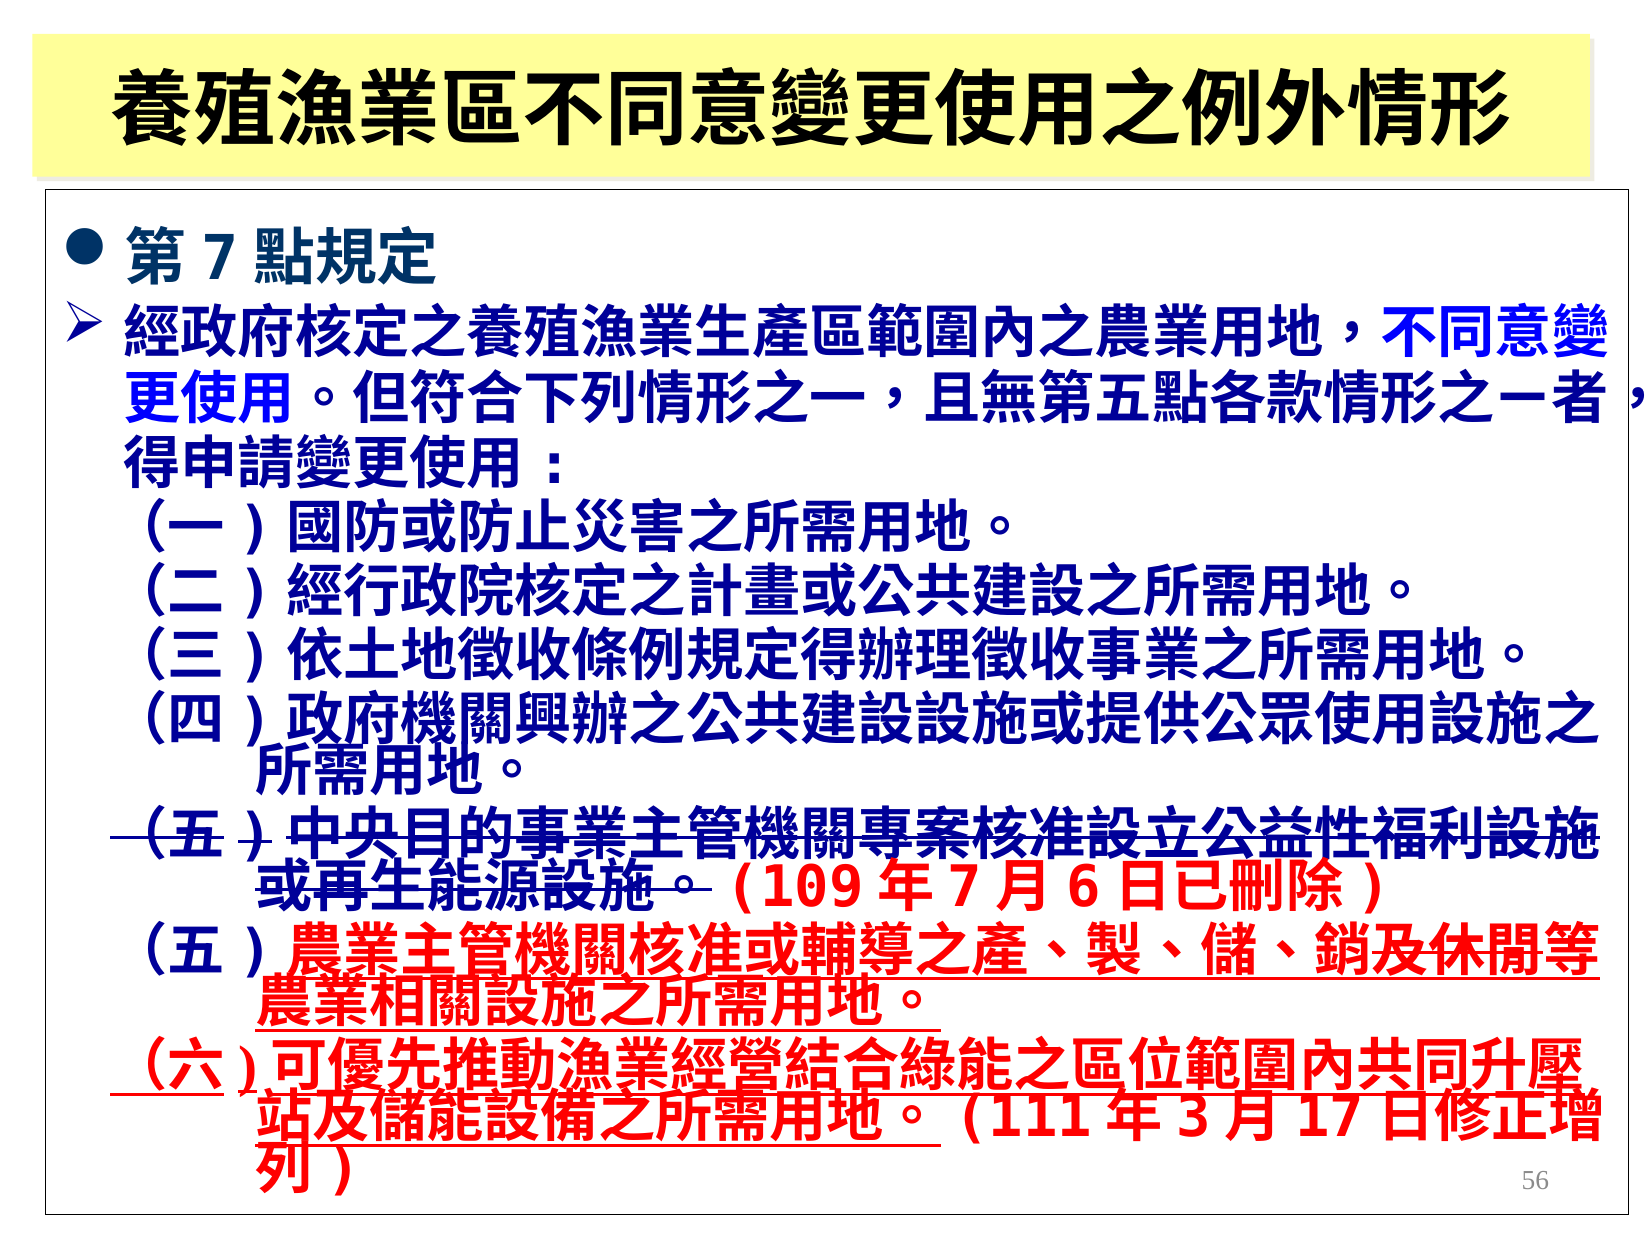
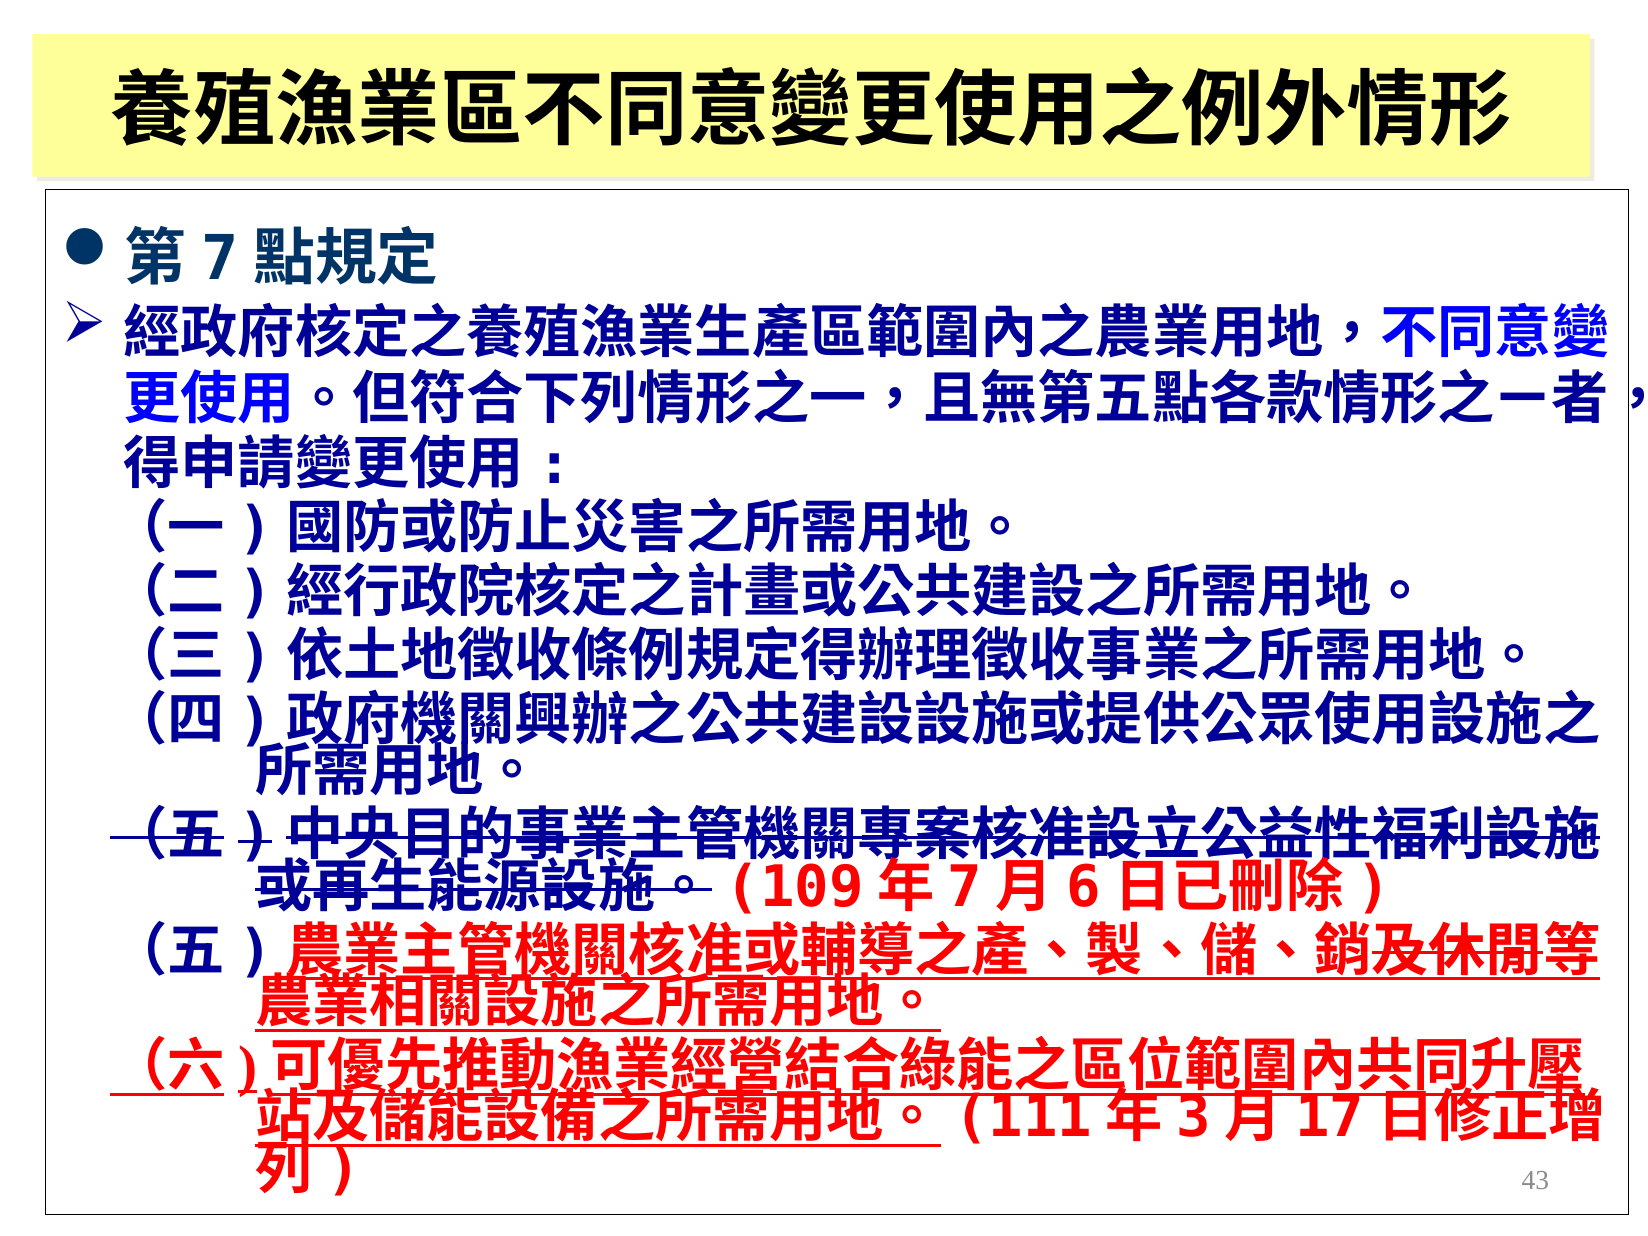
56: 56 -> 43
